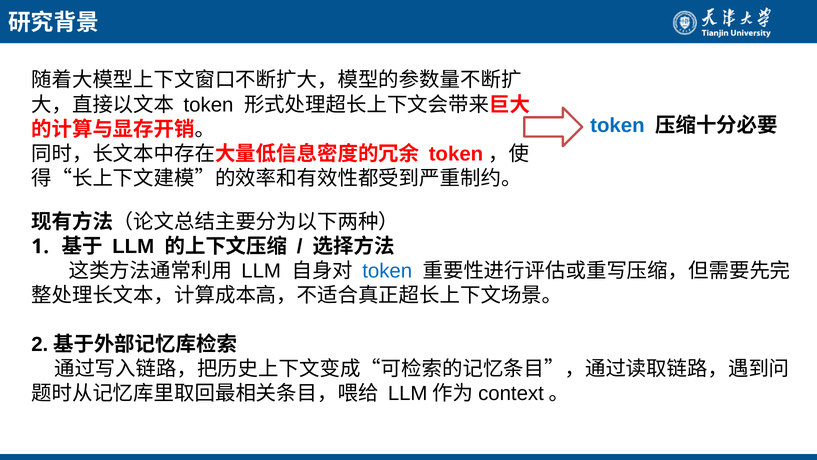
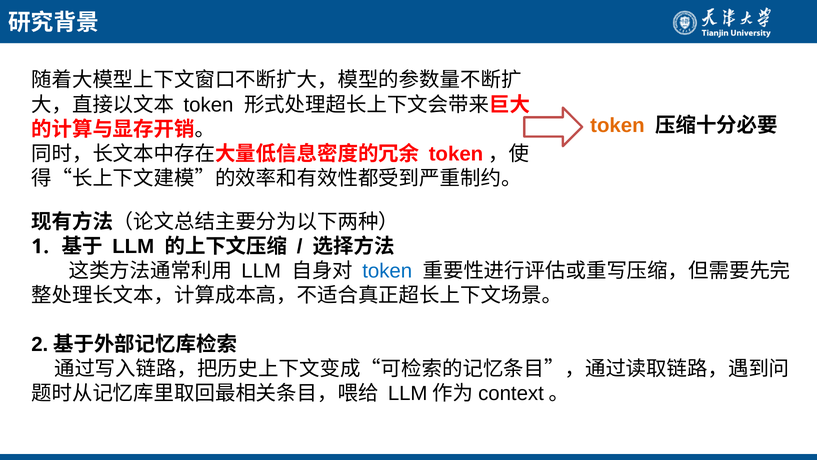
token at (617, 125) colour: blue -> orange
